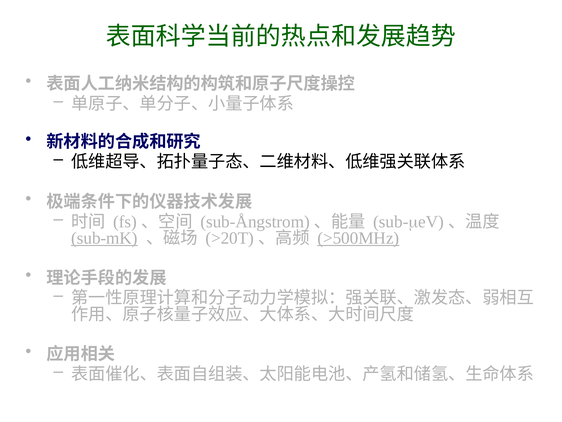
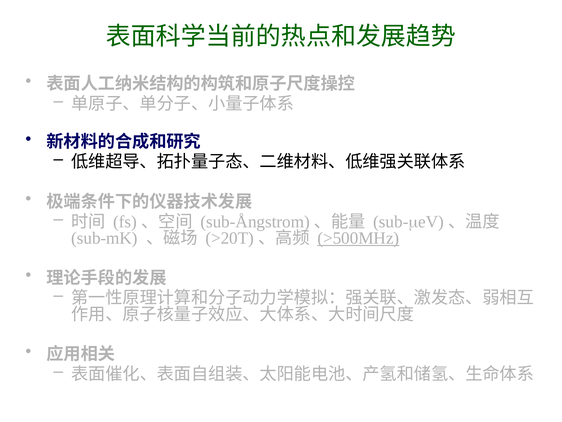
sub-mK underline: present -> none
